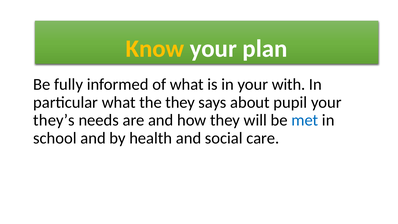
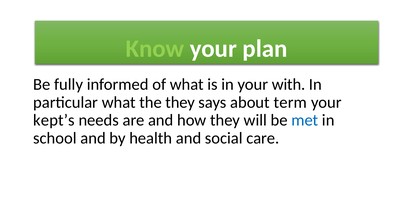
Know colour: yellow -> light green
pupil: pupil -> term
they’s: they’s -> kept’s
